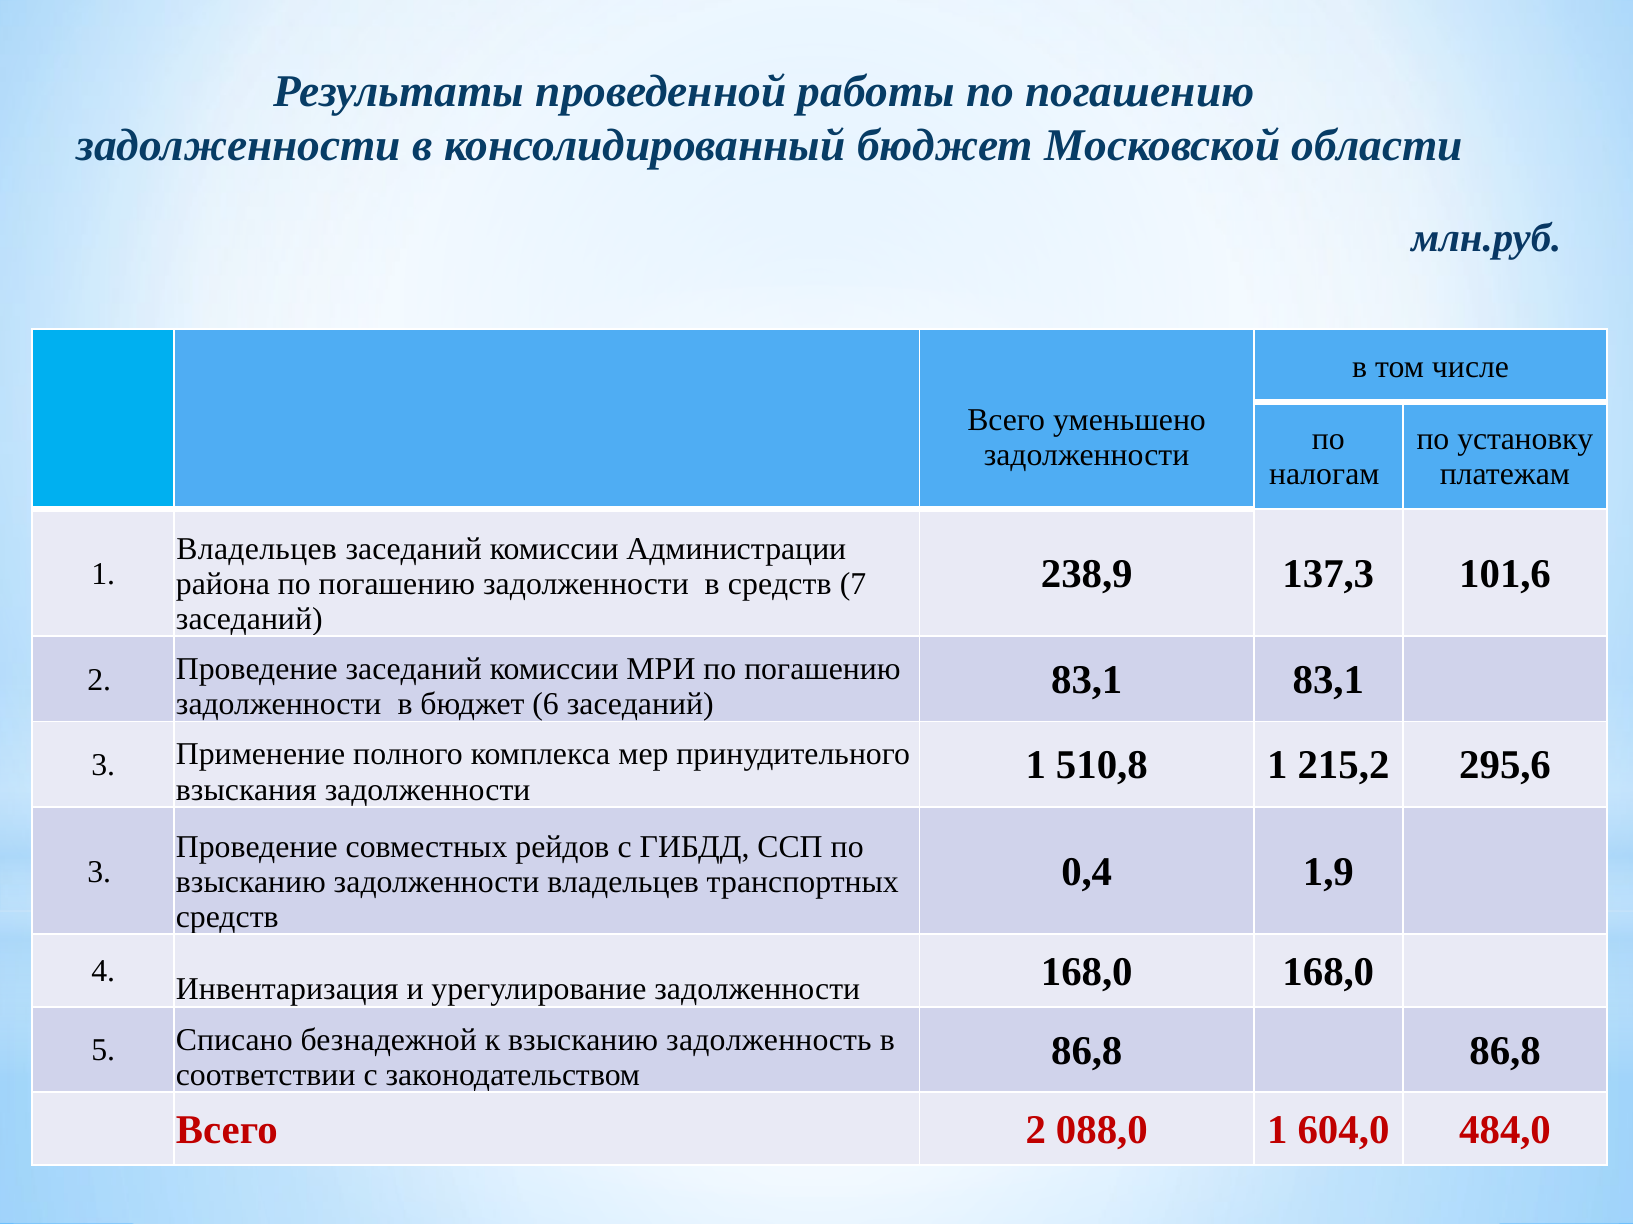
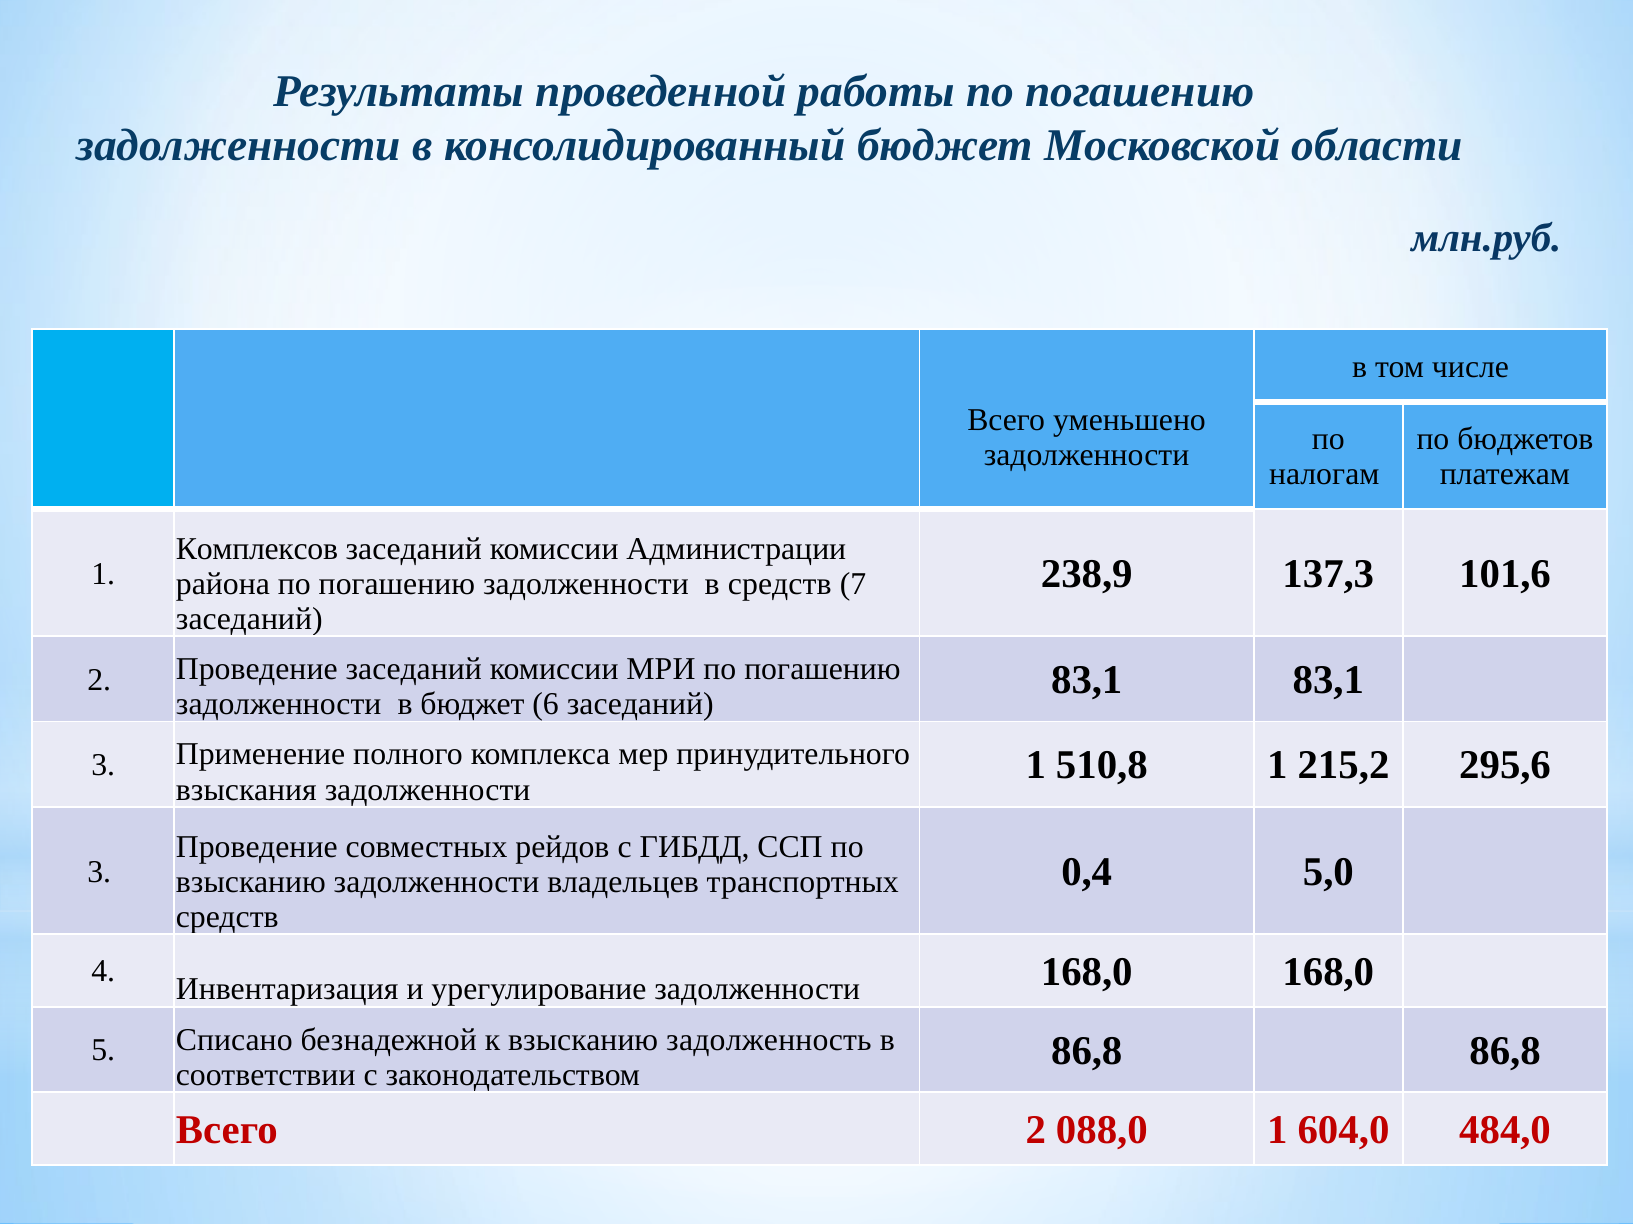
установку: установку -> бюджетов
Владельцев at (257, 549): Владельцев -> Комплексов
1,9: 1,9 -> 5,0
